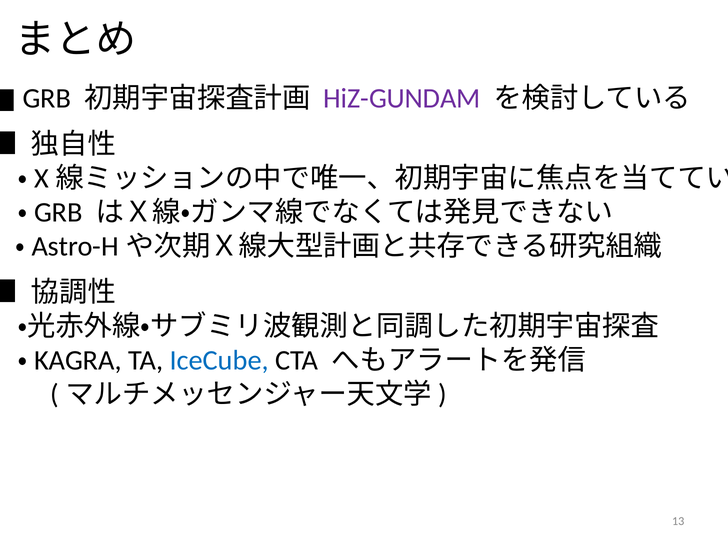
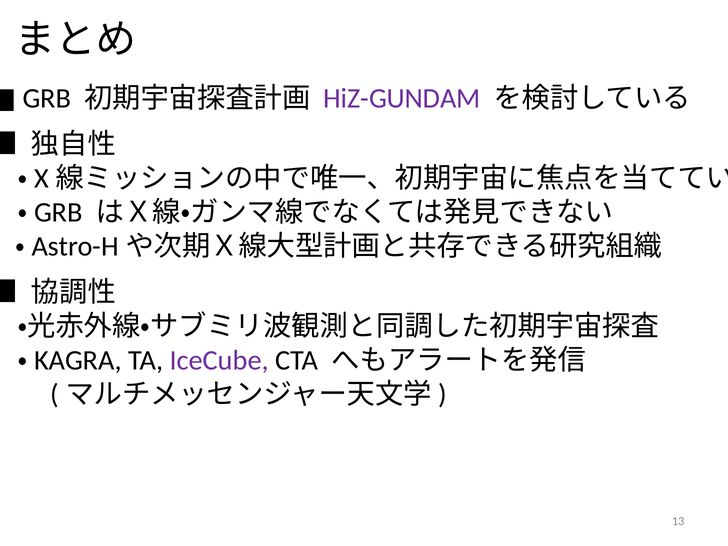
IceCube colour: blue -> purple
